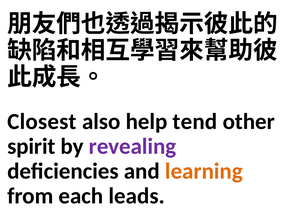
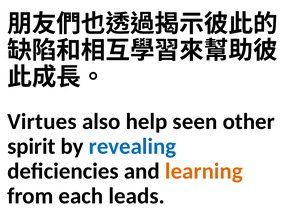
Closest: Closest -> Virtues
tend: tend -> seen
revealing colour: purple -> blue
